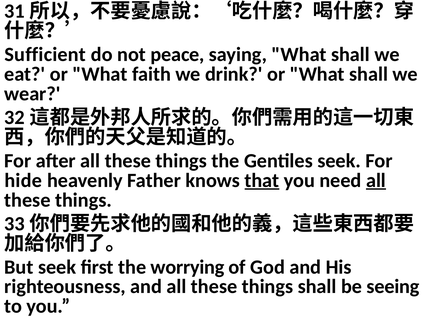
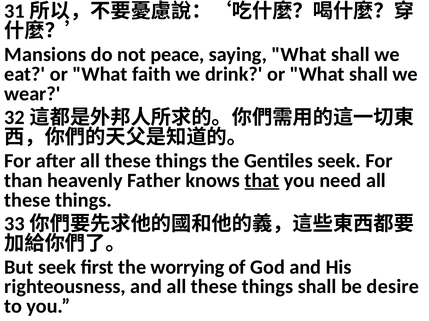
Sufficient: Sufficient -> Mansions
hide: hide -> than
all at (376, 181) underline: present -> none
seeing: seeing -> desire
